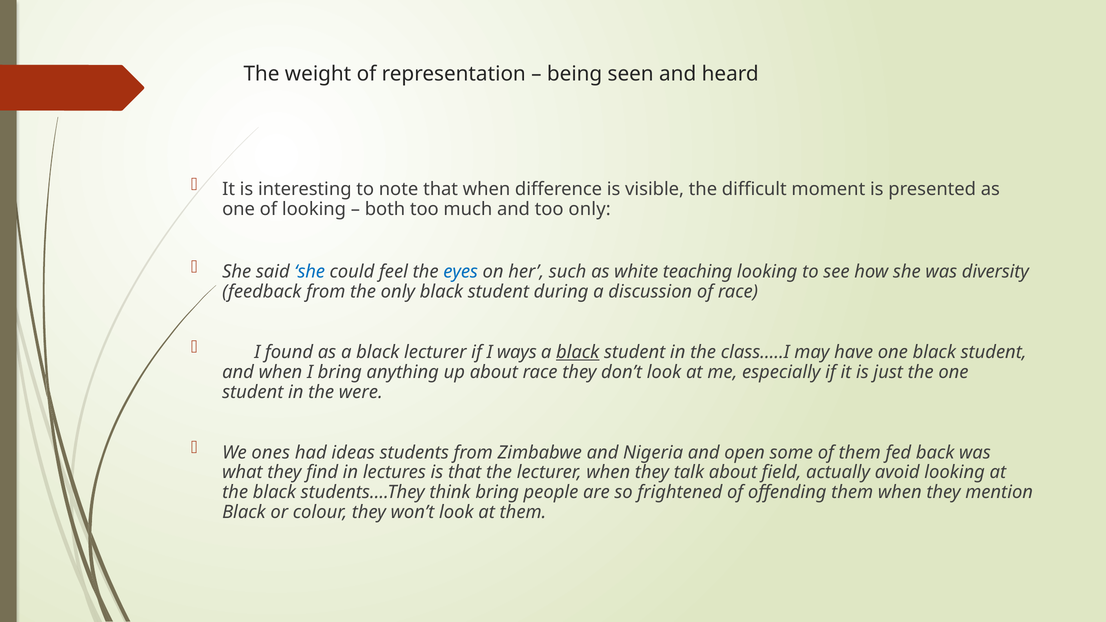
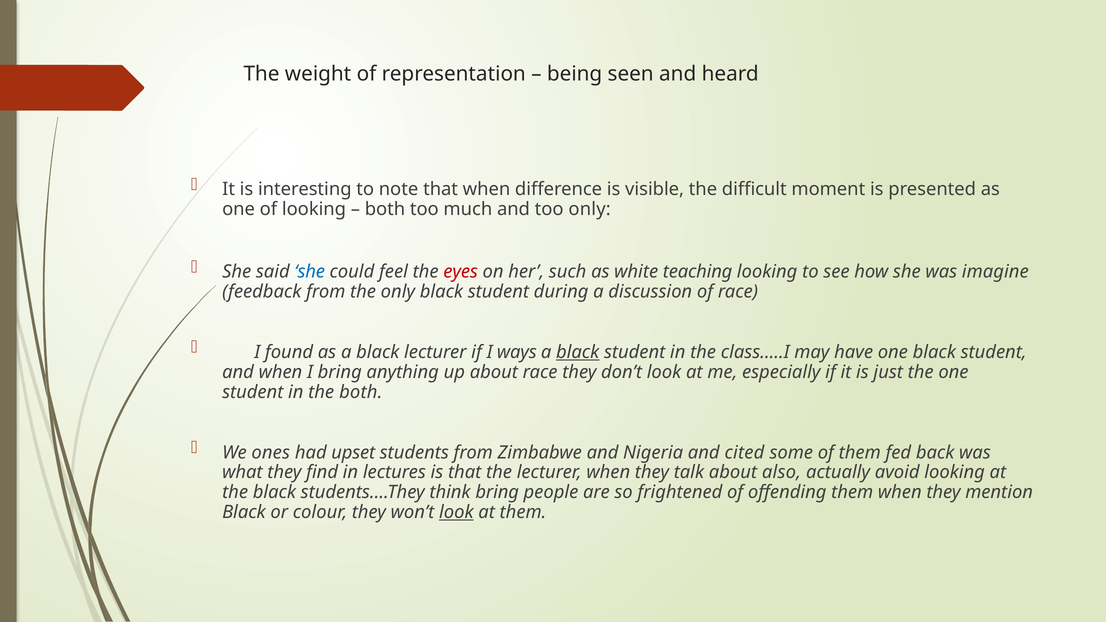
eyes colour: blue -> red
diversity: diversity -> imagine
the were: were -> both
ideas: ideas -> upset
open: open -> cited
field: field -> also
look at (456, 512) underline: none -> present
